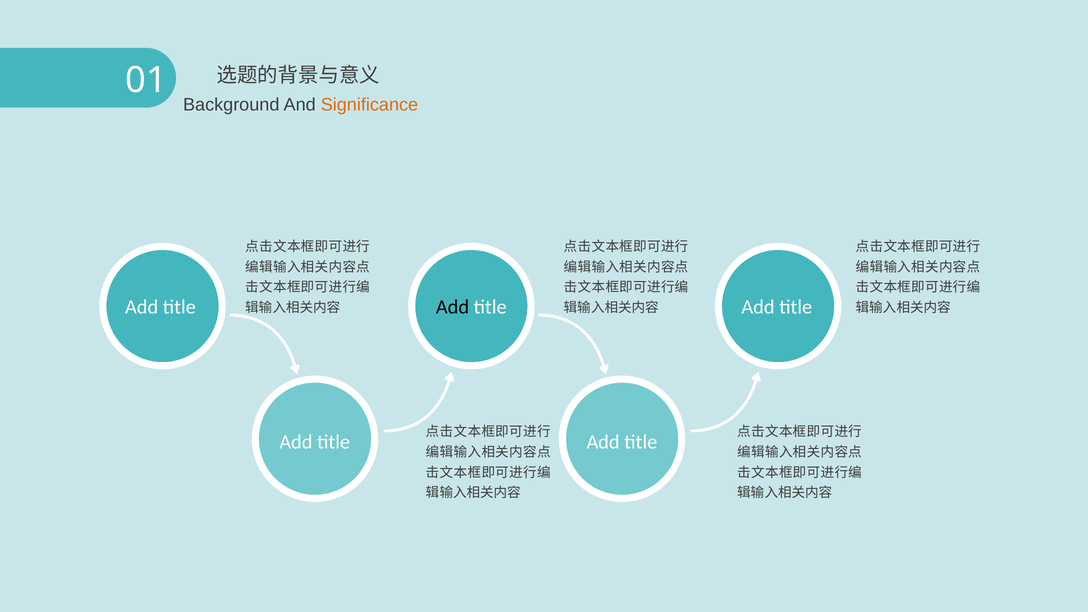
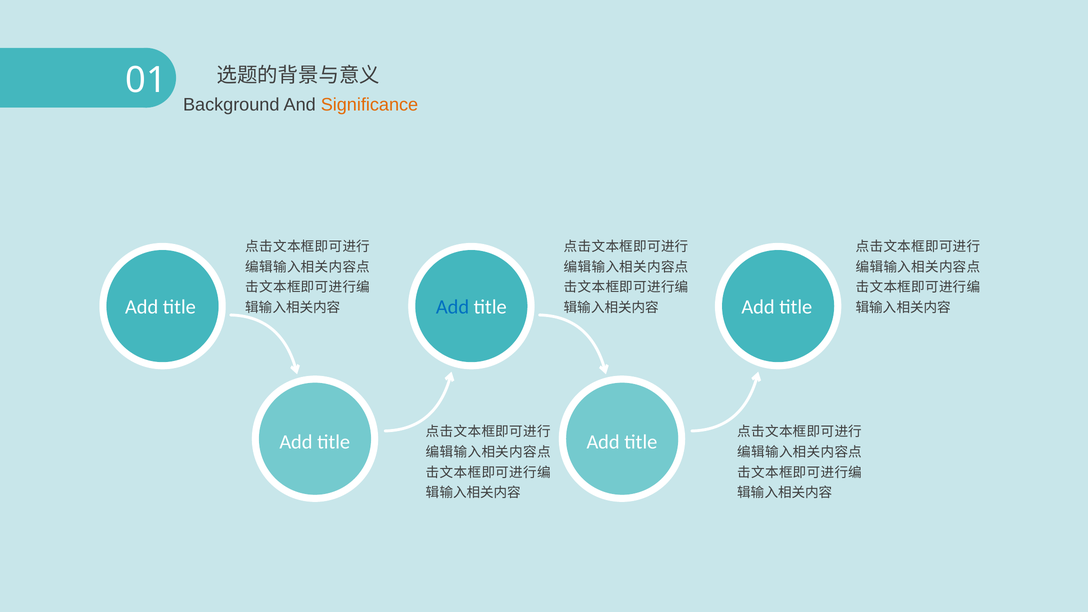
Add at (453, 307) colour: black -> blue
